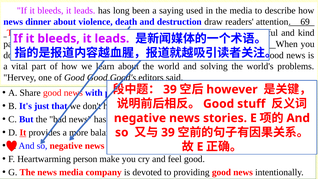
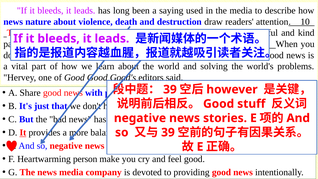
dinner: dinner -> nature
69: 69 -> 10
